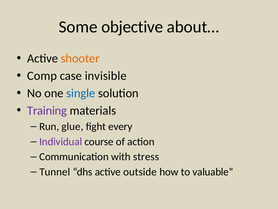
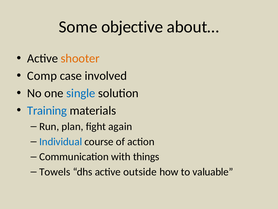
invisible: invisible -> involved
Training colour: purple -> blue
glue: glue -> plan
every: every -> again
Individual colour: purple -> blue
stress: stress -> things
Tunnel: Tunnel -> Towels
